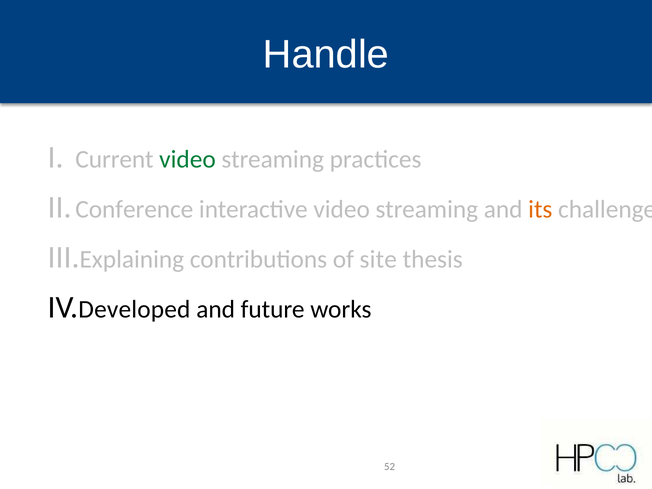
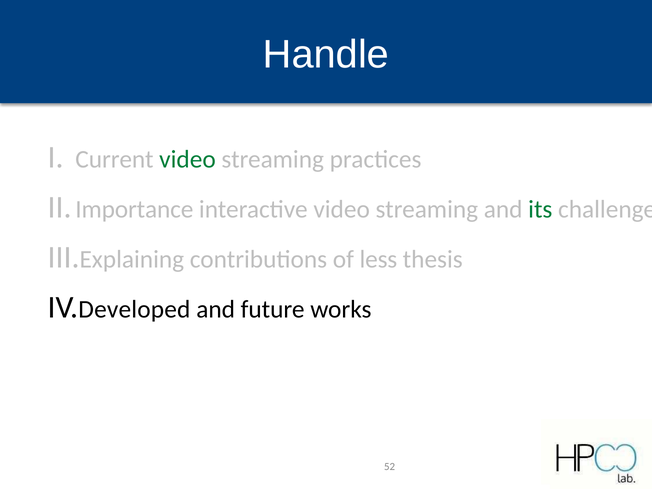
Conference: Conference -> Importance
its colour: orange -> green
site: site -> less
